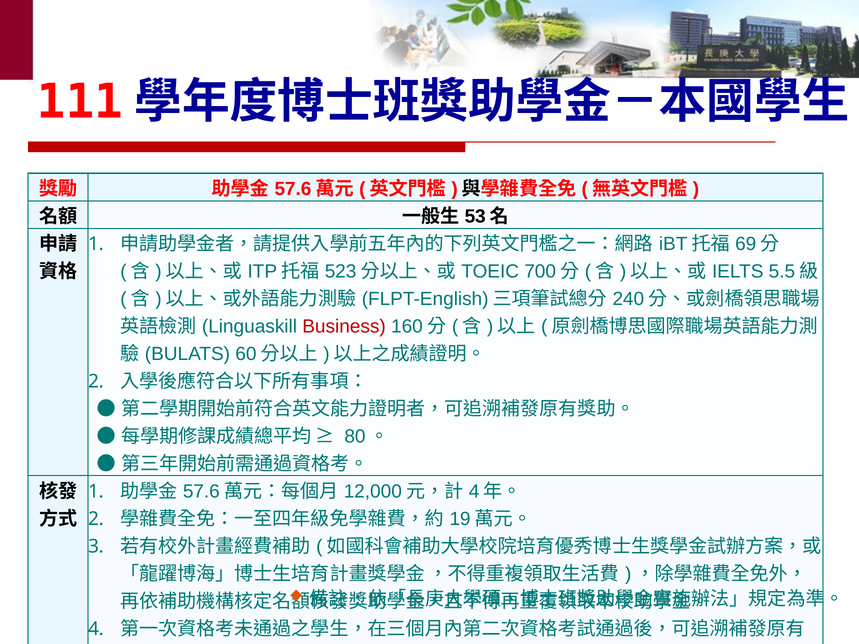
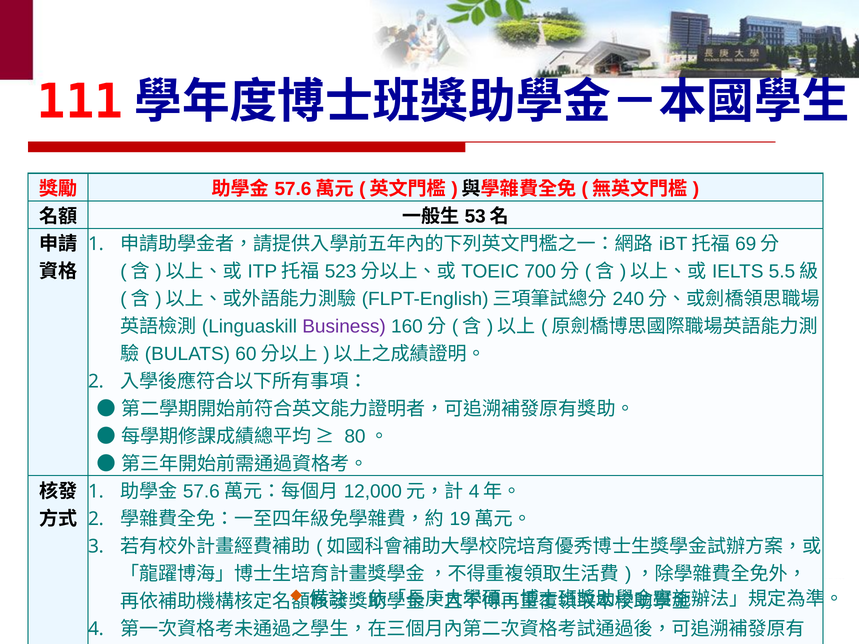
Business colour: red -> purple
